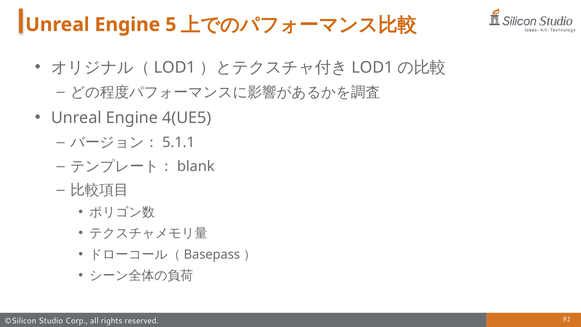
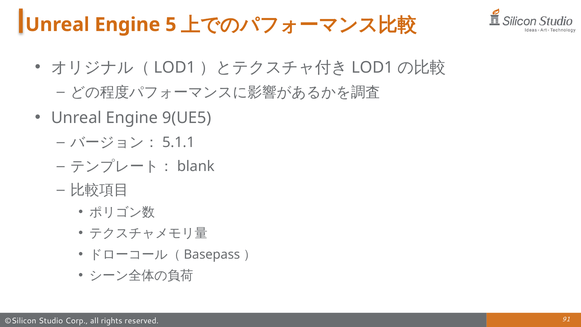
4(UE5: 4(UE5 -> 9(UE5
